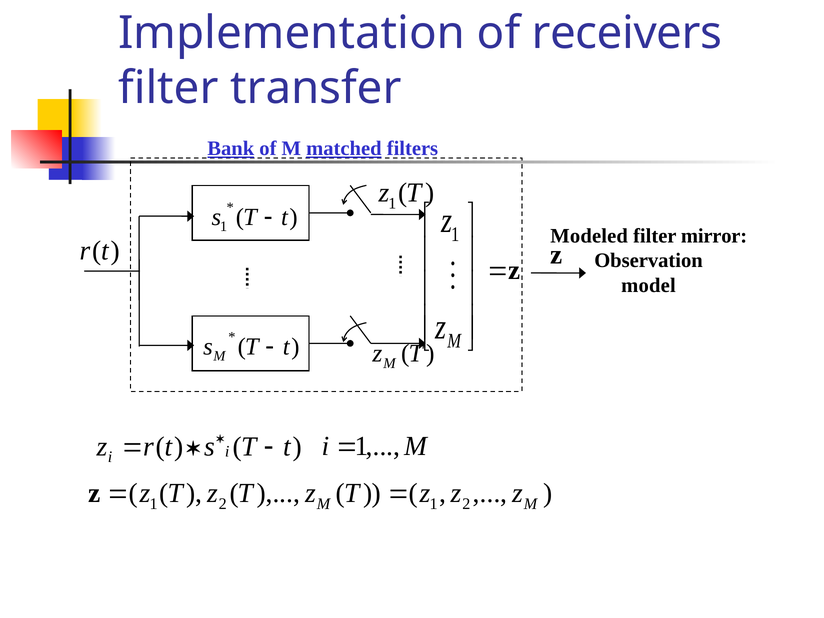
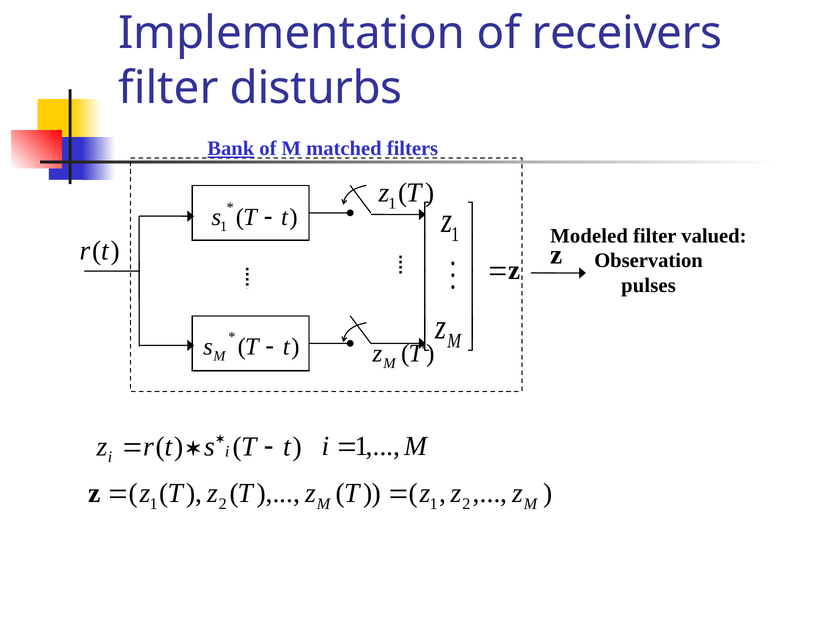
transfer: transfer -> disturbs
matched underline: present -> none
mirror: mirror -> valued
model: model -> pulses
